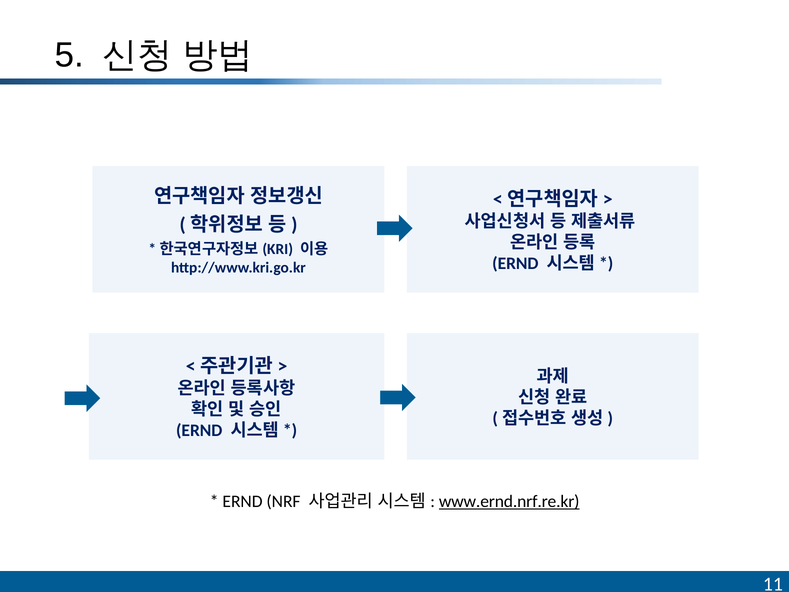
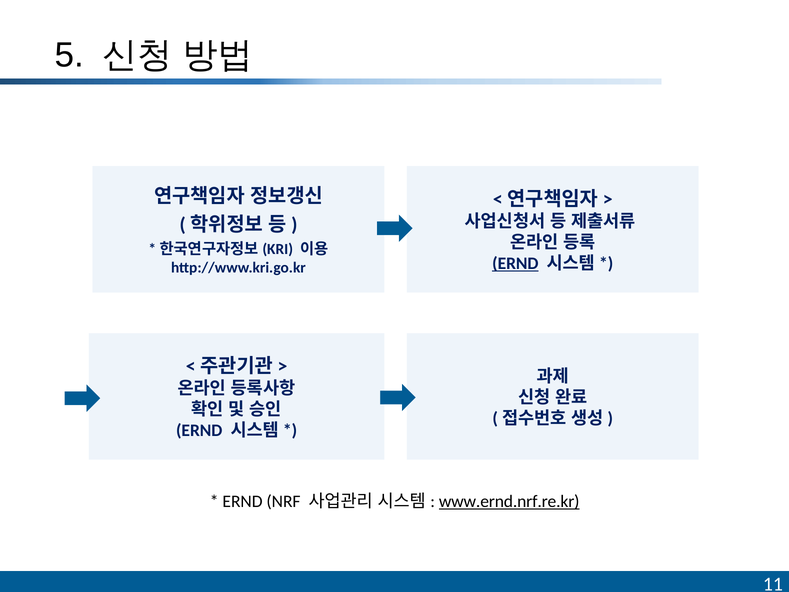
ERND at (515, 263) underline: none -> present
